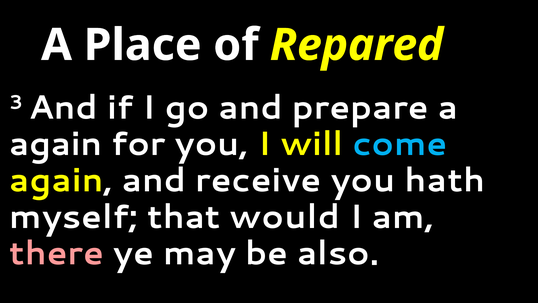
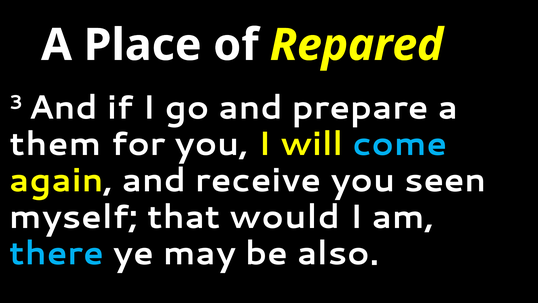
again at (56, 144): again -> them
hath: hath -> seen
there colour: pink -> light blue
